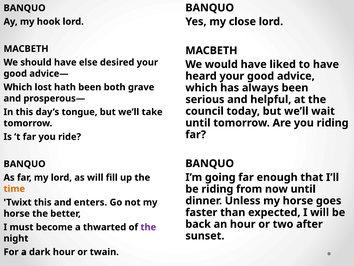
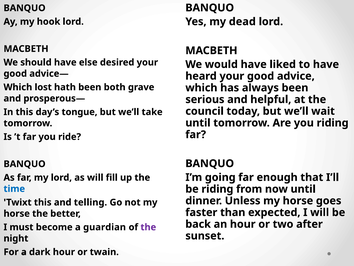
close: close -> dead
time colour: orange -> blue
enters: enters -> telling
thwarted: thwarted -> guardian
